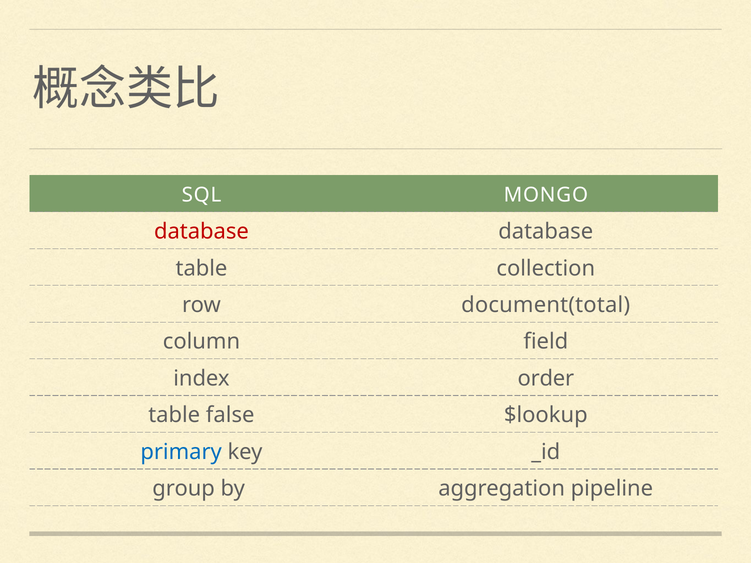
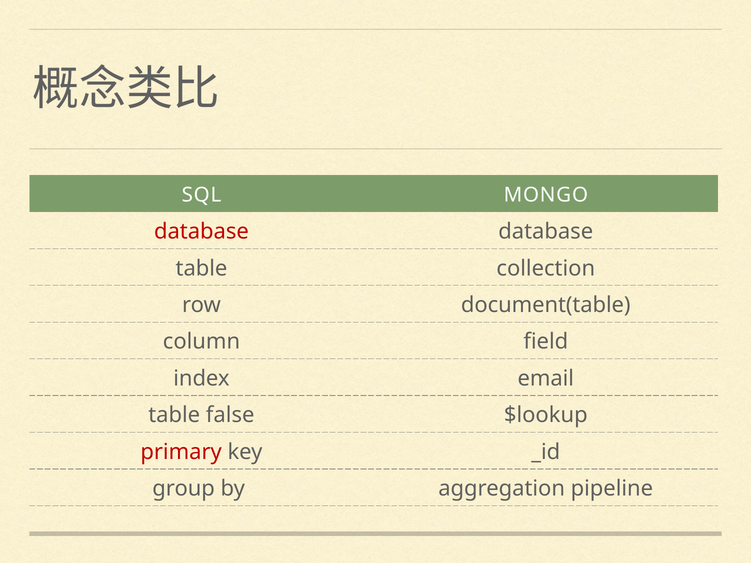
document(total: document(total -> document(table
order: order -> email
primary colour: blue -> red
